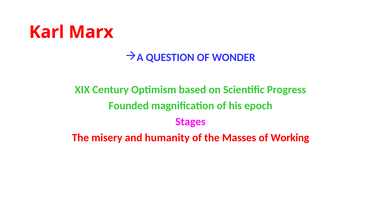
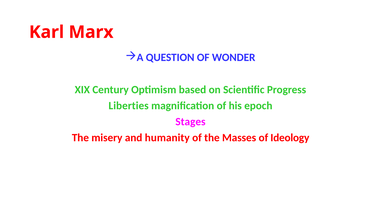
Founded: Founded -> Liberties
Working: Working -> Ideology
